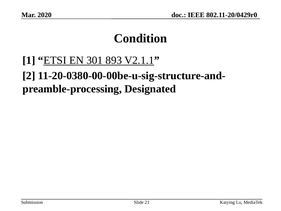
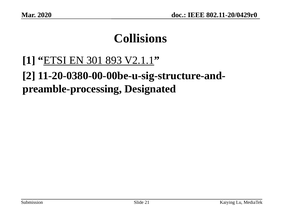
Condition: Condition -> Collisions
